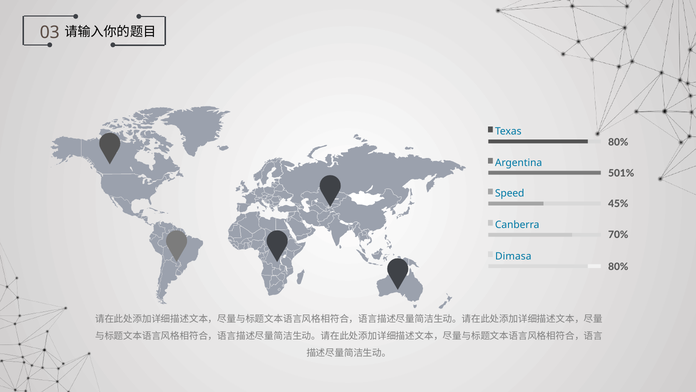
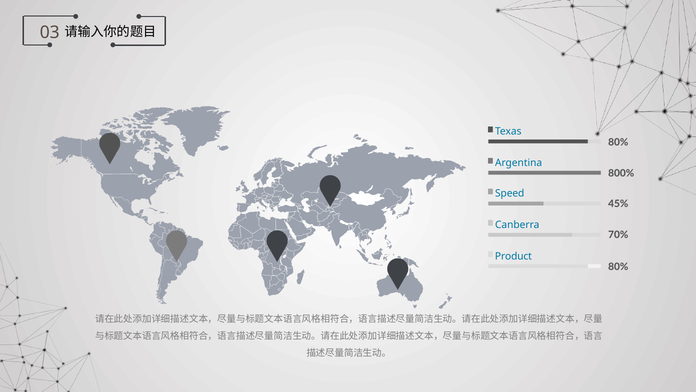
501%: 501% -> 800%
Dimasa: Dimasa -> Product
